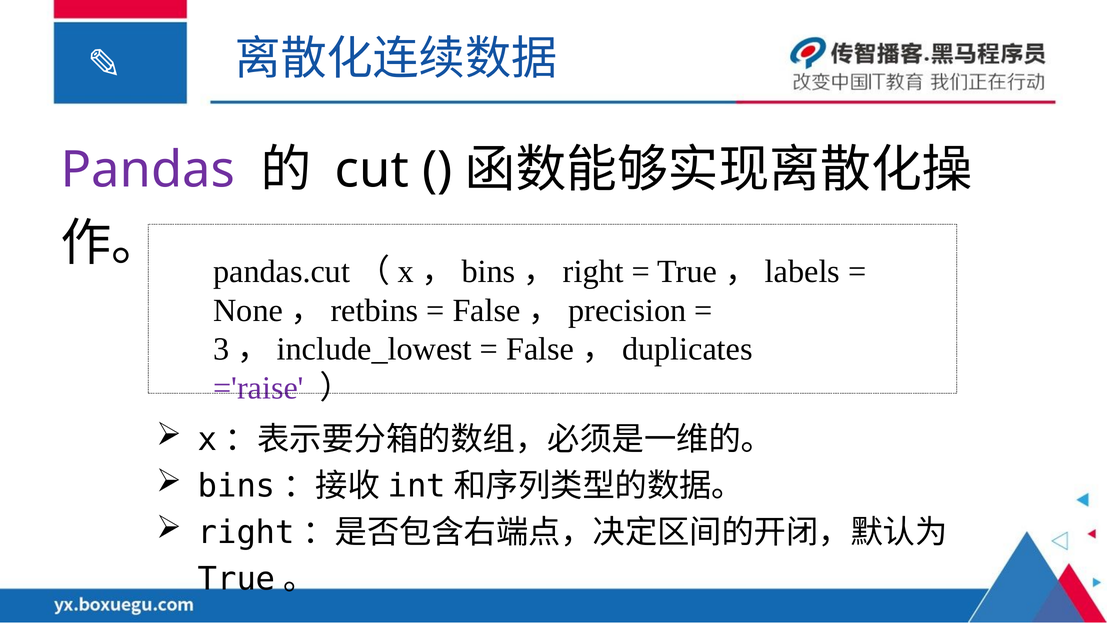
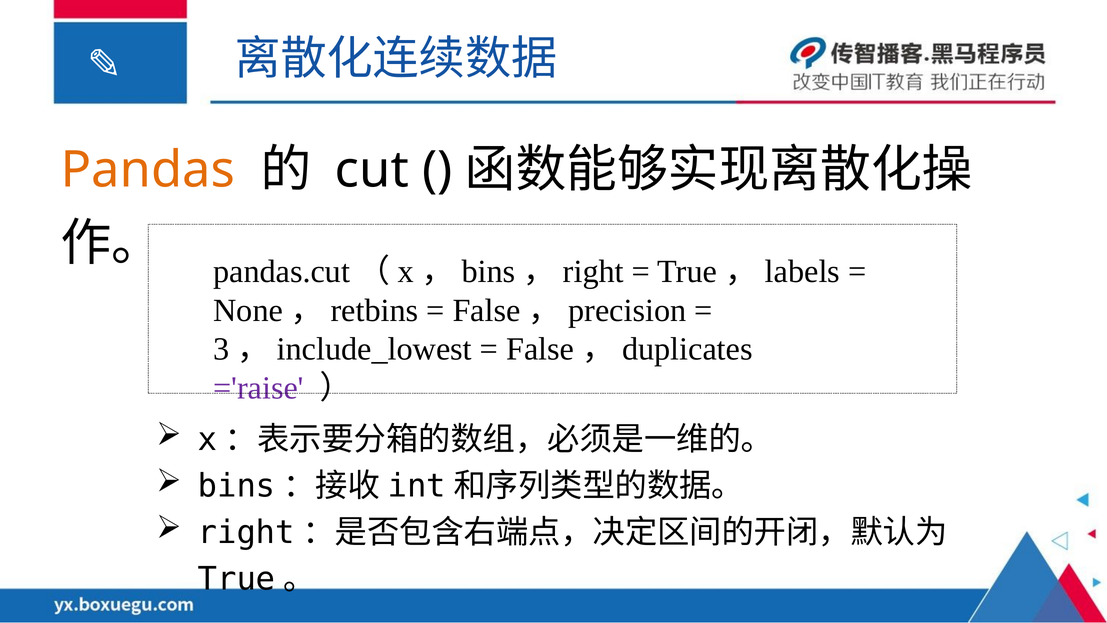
Pandas colour: purple -> orange
